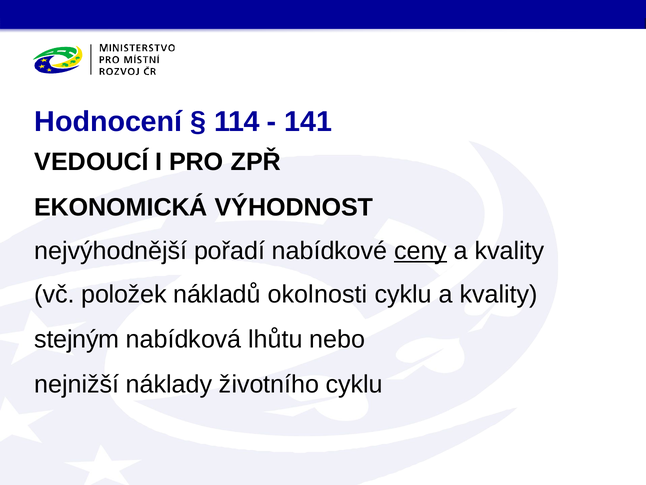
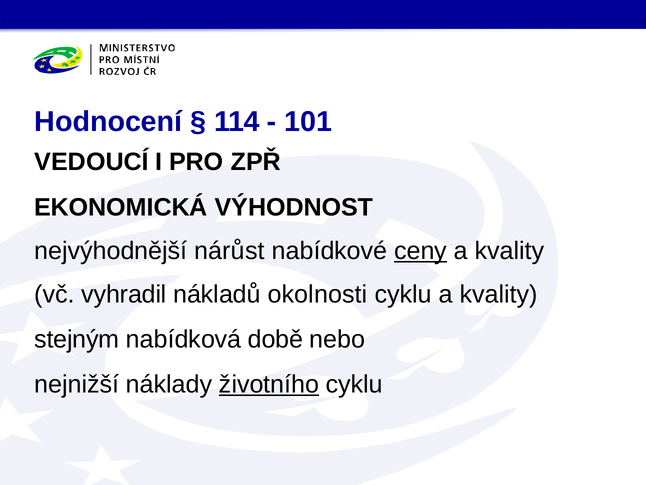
141: 141 -> 101
pořadí: pořadí -> nárůst
položek: položek -> vyhradil
lhůtu: lhůtu -> době
životního underline: none -> present
